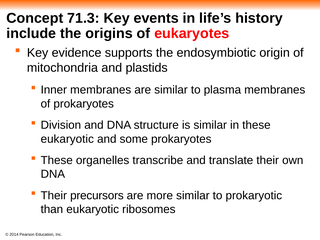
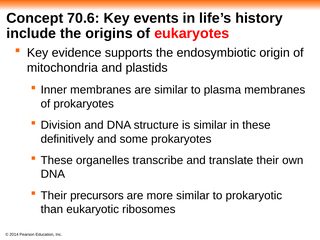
71.3: 71.3 -> 70.6
eukaryotic at (67, 139): eukaryotic -> definitively
